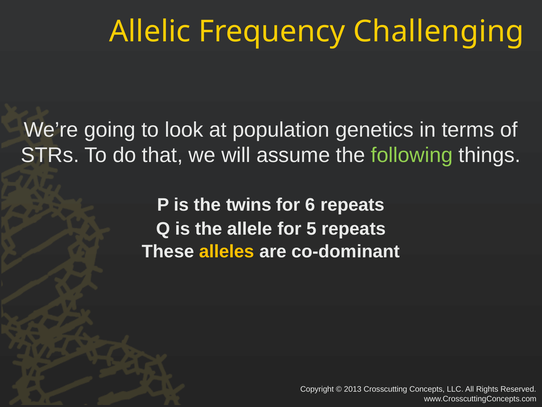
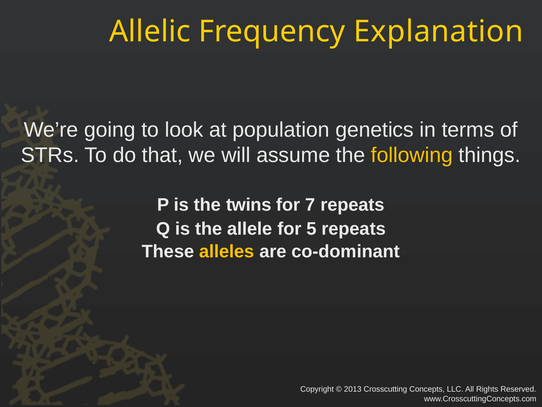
Challenging: Challenging -> Explanation
following colour: light green -> yellow
6: 6 -> 7
